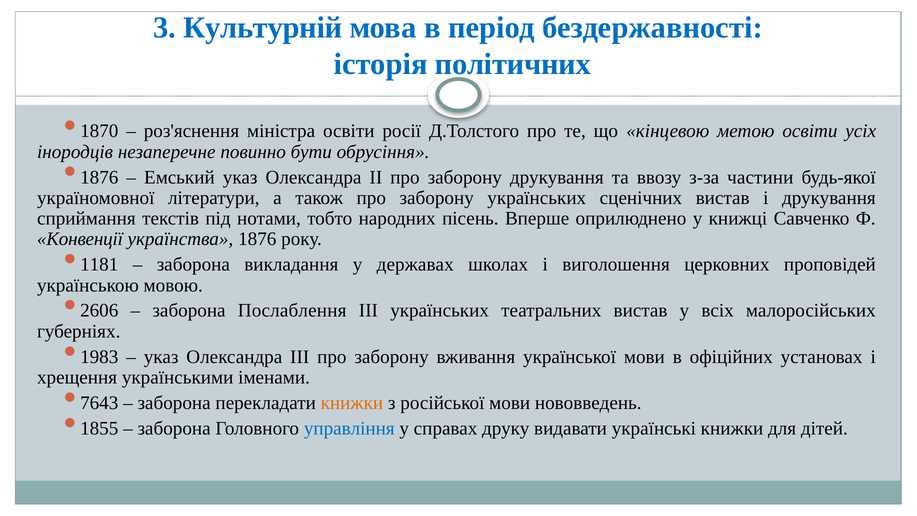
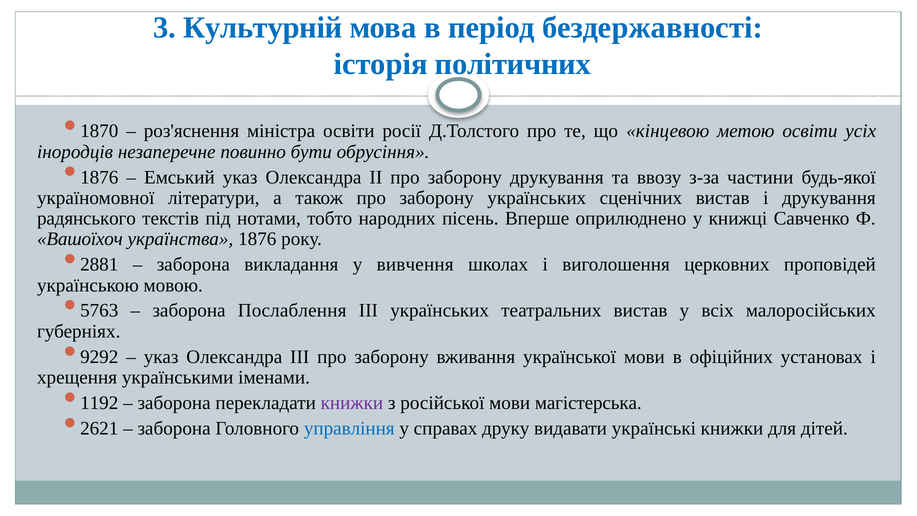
сприймання: сприймання -> радянського
Конвенції: Конвенції -> Вашоїхоч
1181: 1181 -> 2881
державах: державах -> вивчення
2606: 2606 -> 5763
1983: 1983 -> 9292
7643: 7643 -> 1192
книжки at (352, 403) colour: orange -> purple
нововведень: нововведень -> магістерська
1855: 1855 -> 2621
